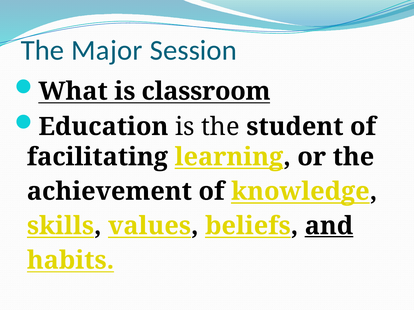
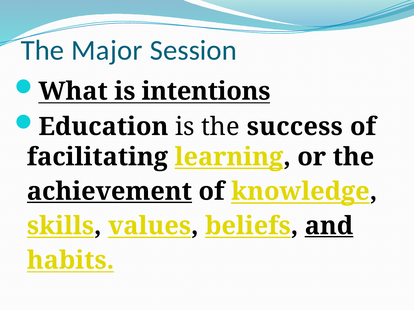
classroom: classroom -> intentions
student: student -> success
achievement underline: none -> present
